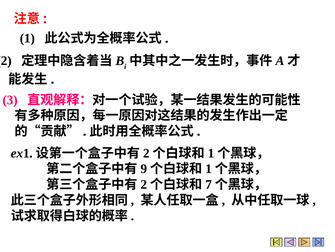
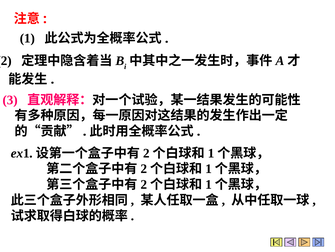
9 at (144, 168): 9 -> 2
7 at (209, 184): 7 -> 1
